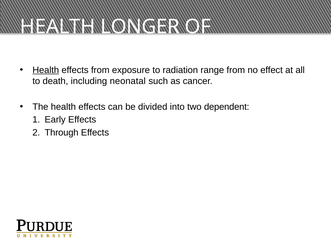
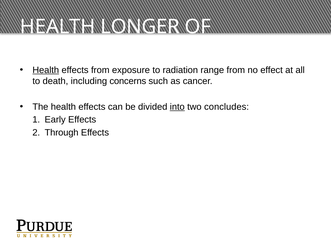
neonatal: neonatal -> concerns
into underline: none -> present
dependent: dependent -> concludes
